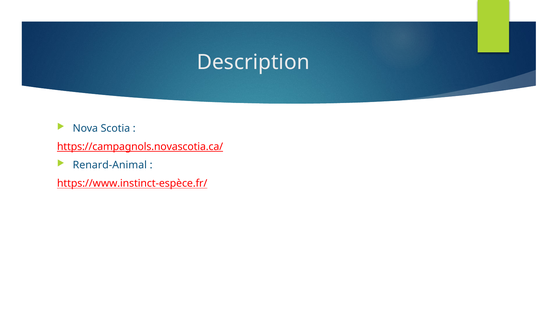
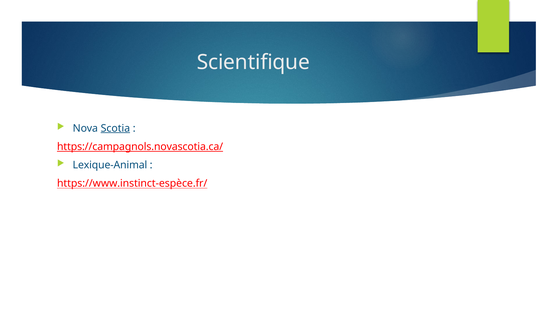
Description: Description -> Scientifique
Scotia underline: none -> present
Renard-Animal: Renard-Animal -> Lexique-Animal
